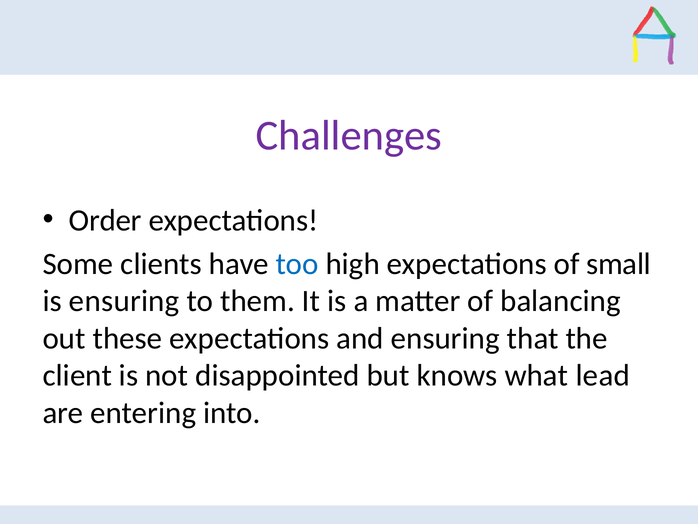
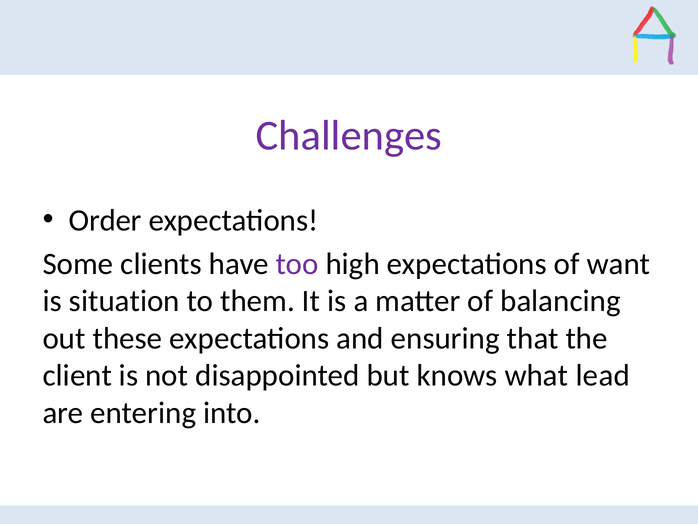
too colour: blue -> purple
small: small -> want
is ensuring: ensuring -> situation
